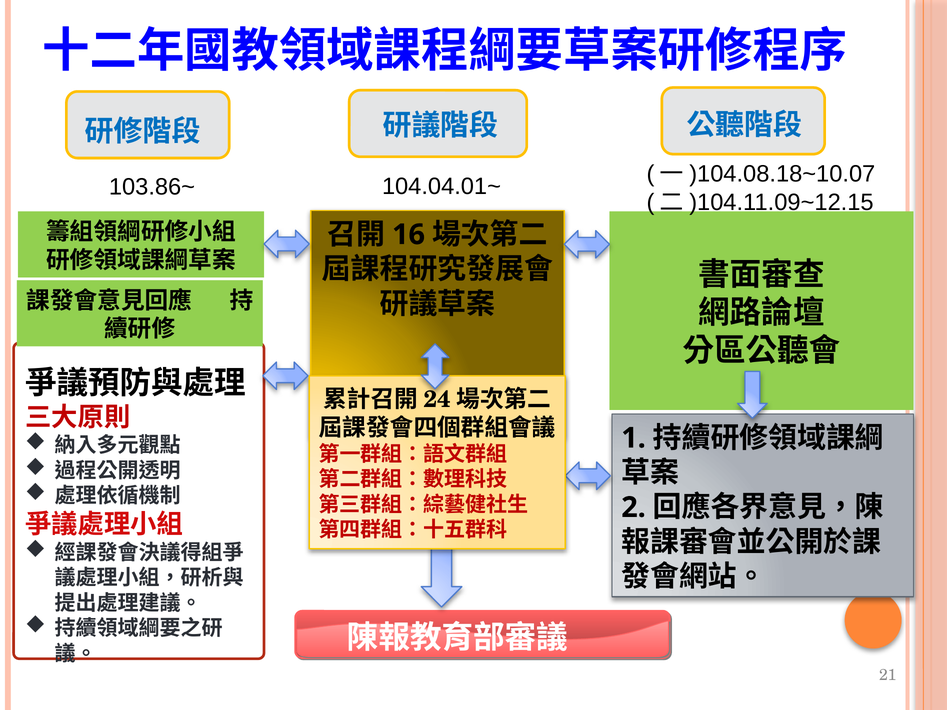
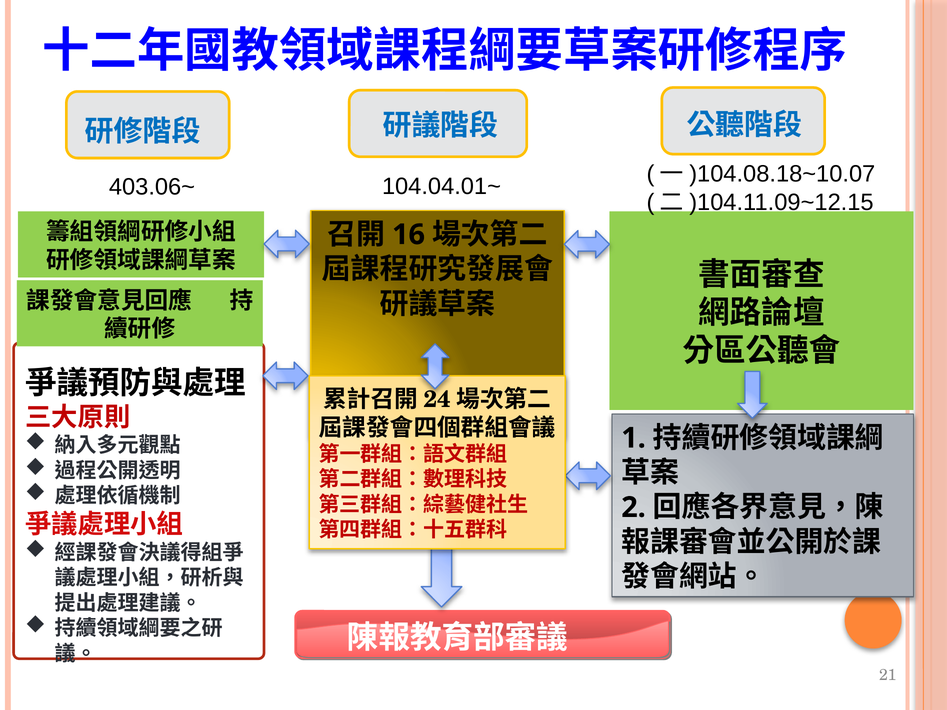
103.86~: 103.86~ -> 403.06~
